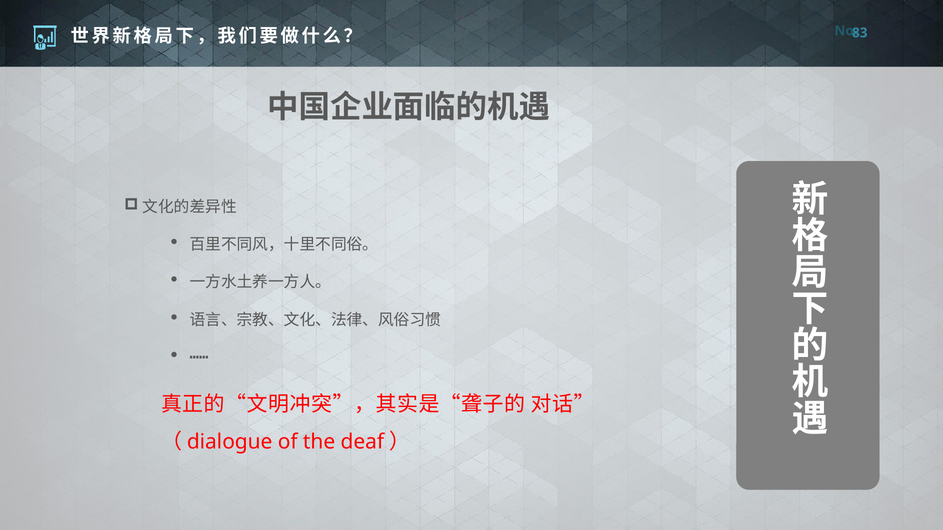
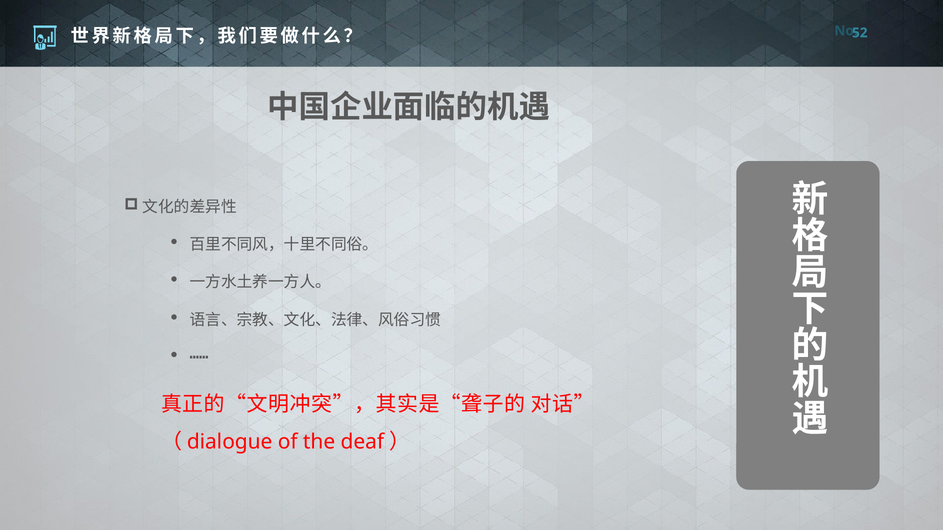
83: 83 -> 52
